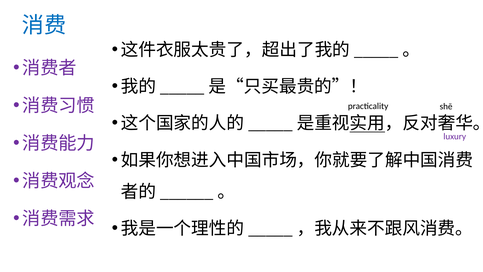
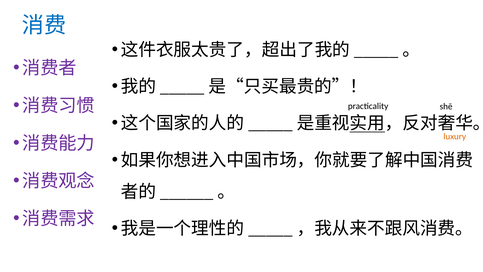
luxury colour: purple -> orange
